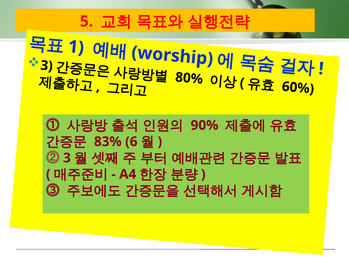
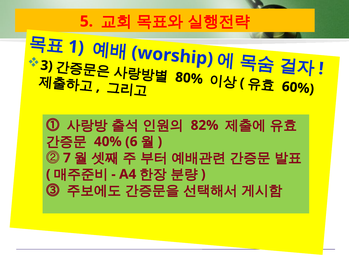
90%: 90% -> 82%
83%: 83% -> 40%
⓶ 3: 3 -> 7
